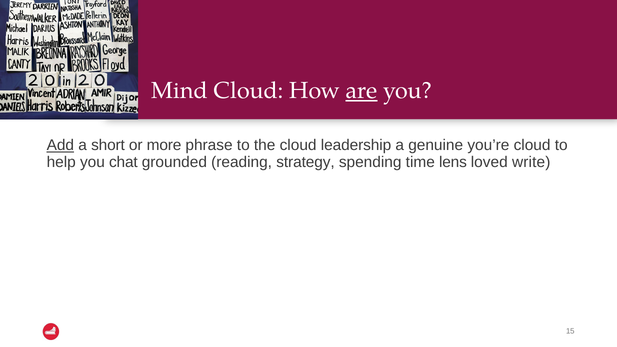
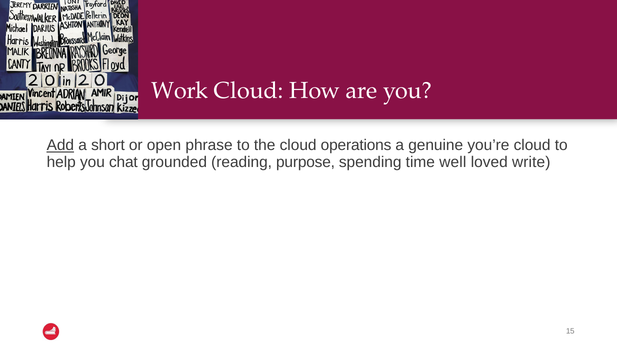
Mind: Mind -> Work
are underline: present -> none
more: more -> open
leadership: leadership -> operations
strategy: strategy -> purpose
lens: lens -> well
